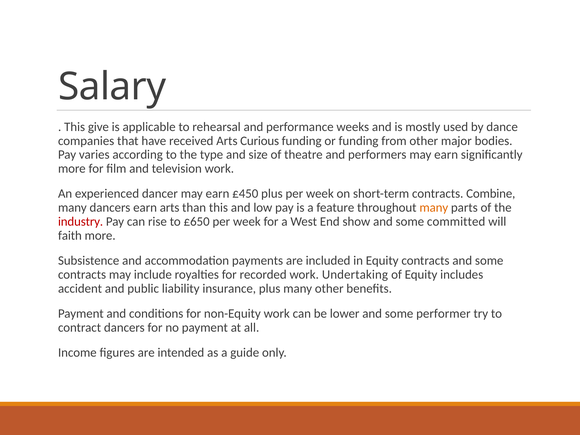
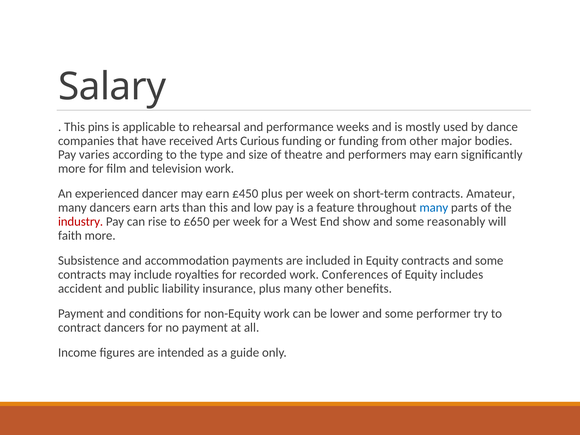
give: give -> pins
Combine: Combine -> Amateur
many at (434, 208) colour: orange -> blue
committed: committed -> reasonably
Undertaking: Undertaking -> Conferences
